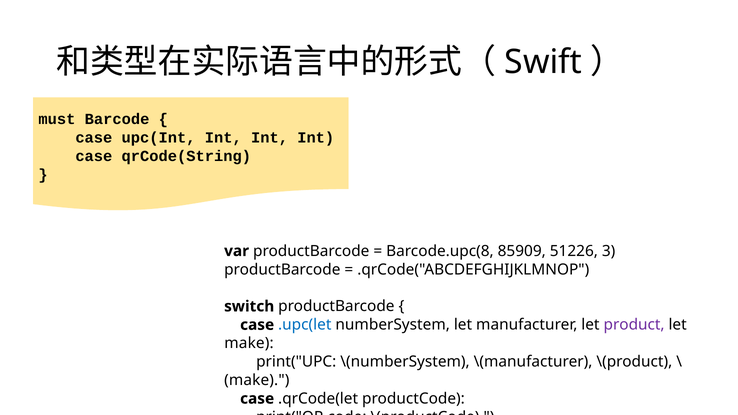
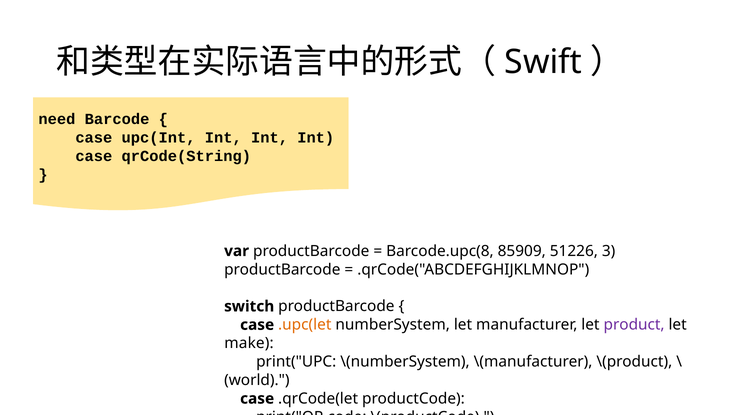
must: must -> need
.upc(let colour: blue -> orange
make at (257, 380): make -> world
